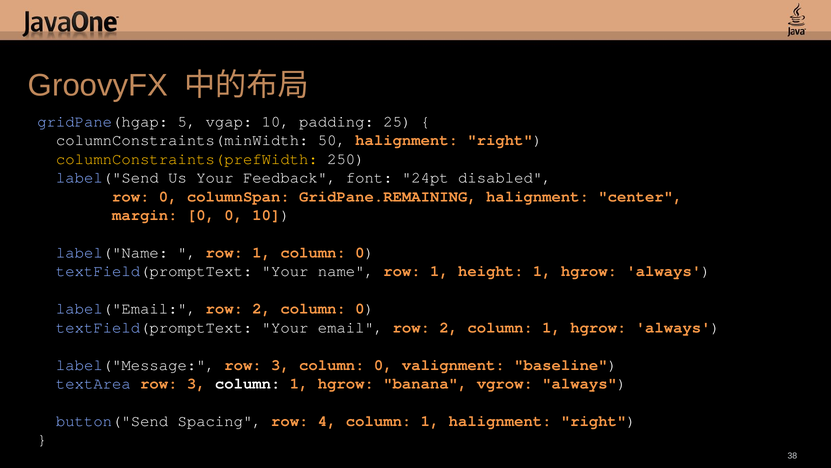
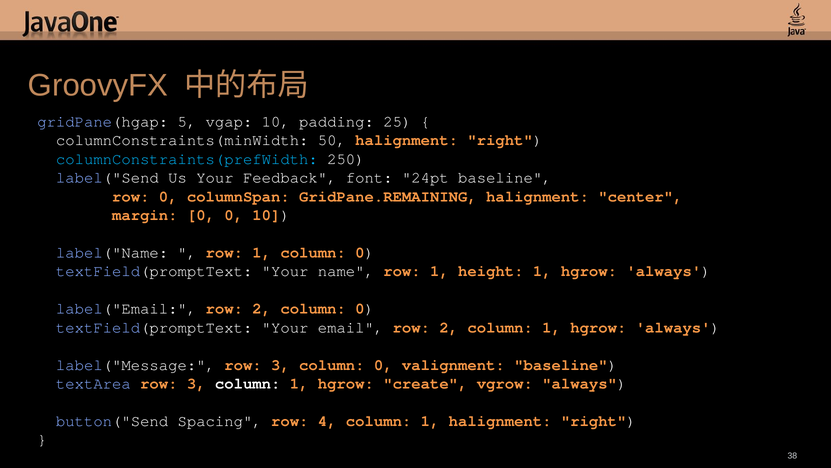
columnConstraints(prefWidth colour: yellow -> light blue
24pt disabled: disabled -> baseline
banana: banana -> create
